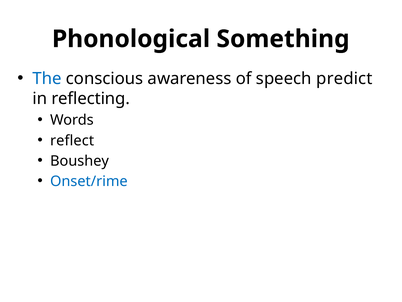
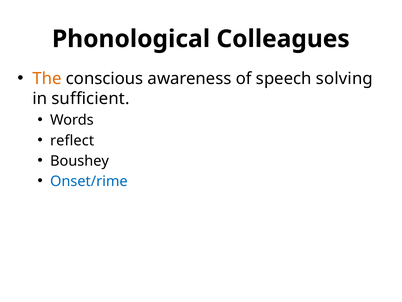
Something: Something -> Colleagues
The colour: blue -> orange
predict: predict -> solving
reflecting: reflecting -> sufficient
